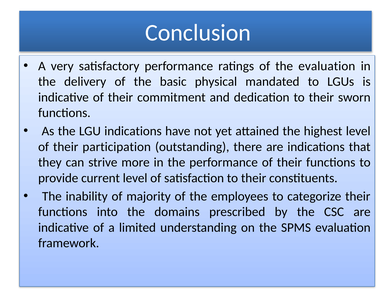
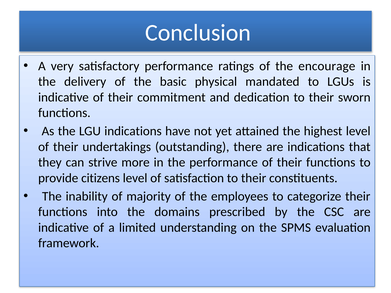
the evaluation: evaluation -> encourage
participation: participation -> undertakings
current: current -> citizens
